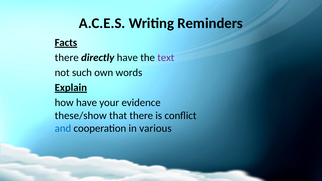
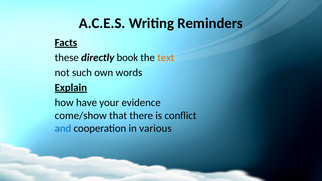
there at (67, 58): there -> these
directly have: have -> book
text colour: purple -> orange
these/show: these/show -> come/show
